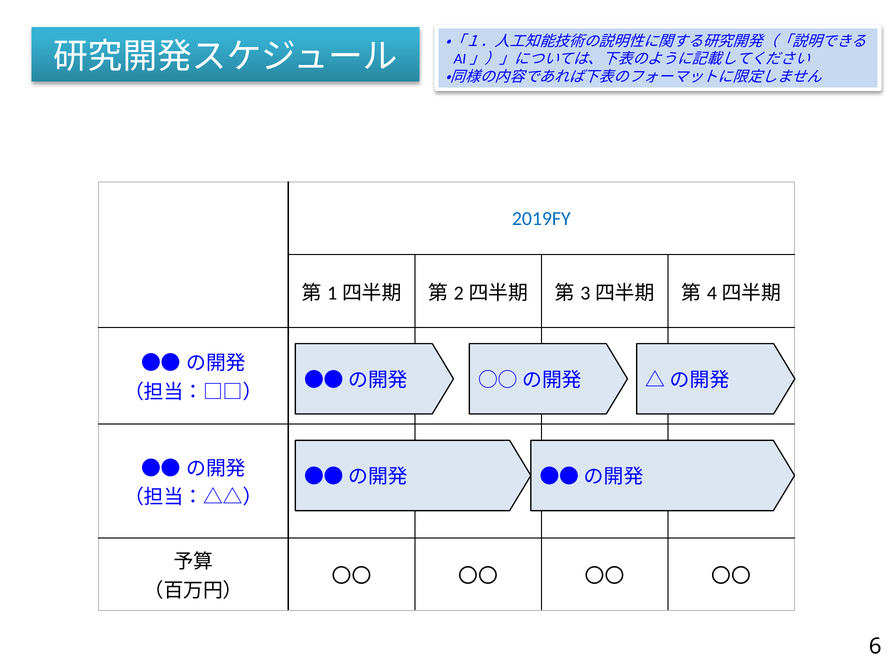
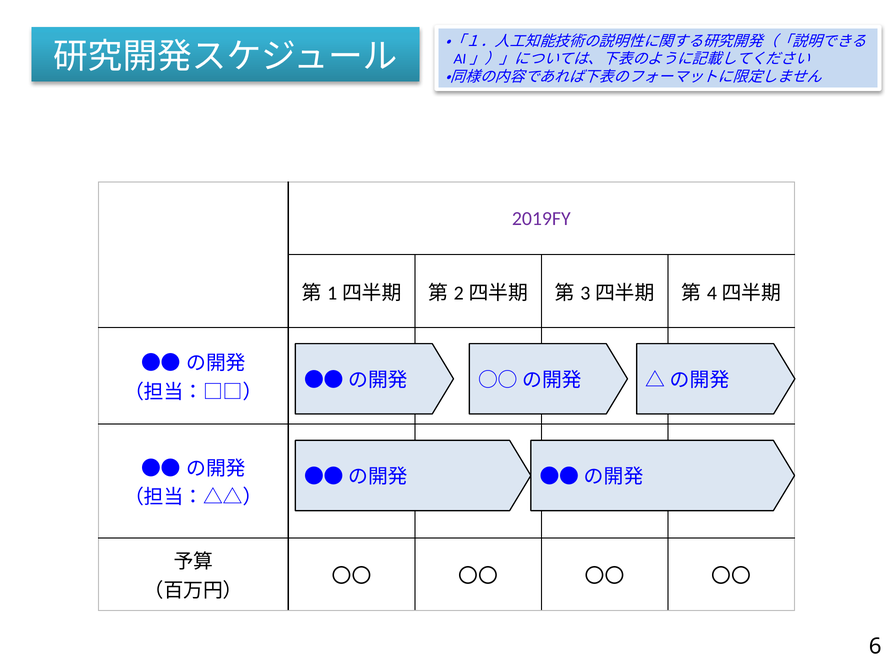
2019FY colour: blue -> purple
